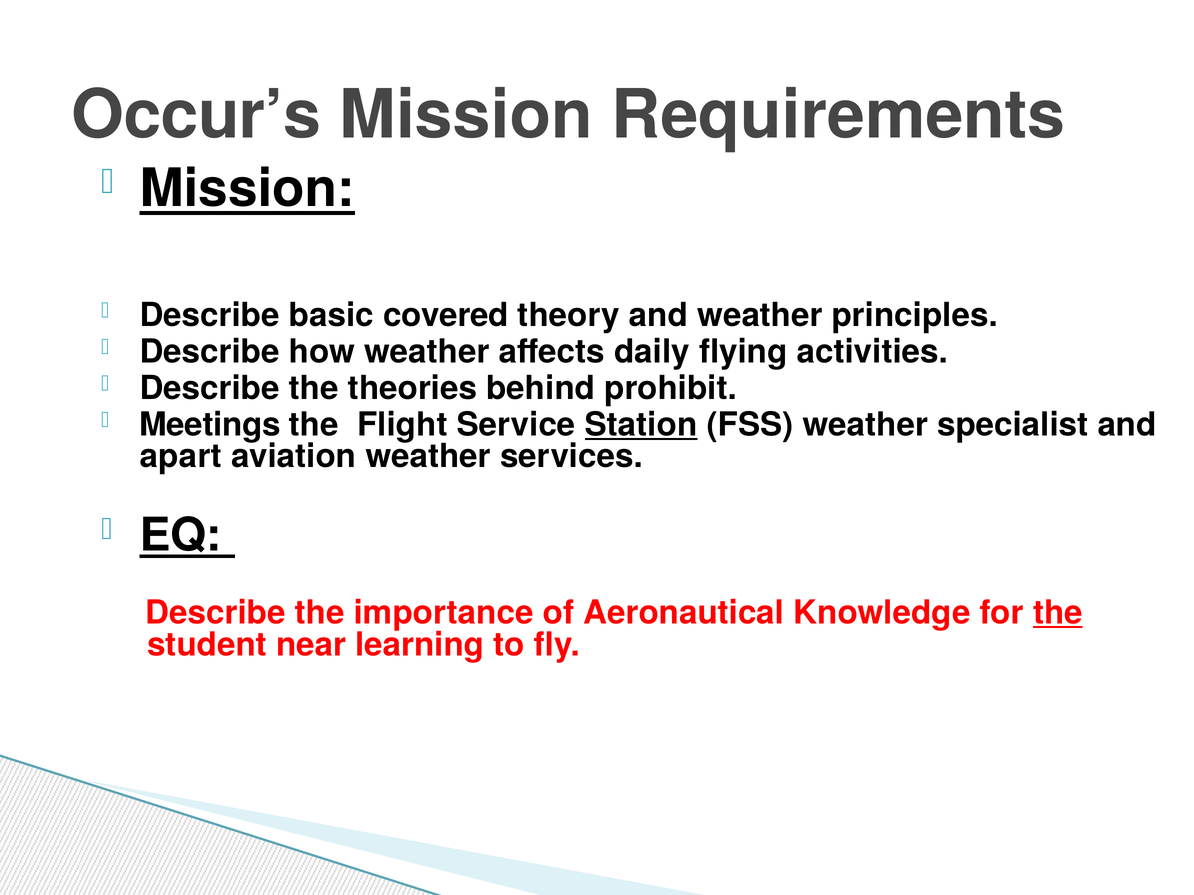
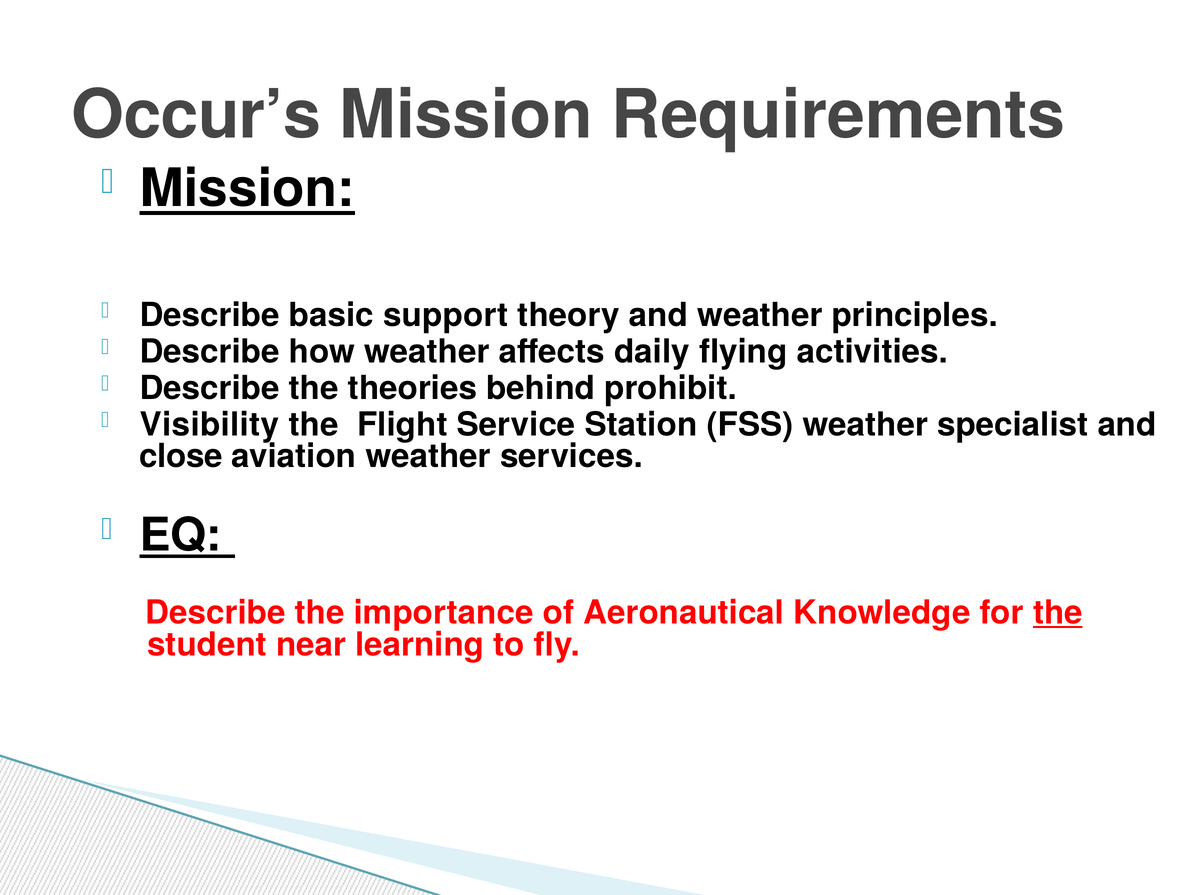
covered: covered -> support
Meetings: Meetings -> Visibility
Station underline: present -> none
apart: apart -> close
